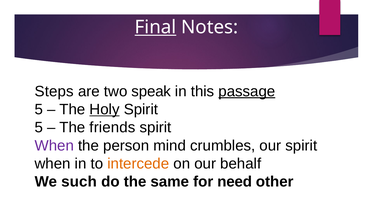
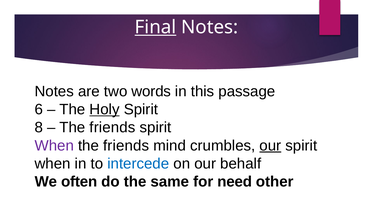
Steps at (54, 91): Steps -> Notes
speak: speak -> words
passage underline: present -> none
5 at (39, 109): 5 -> 6
5 at (39, 127): 5 -> 8
person at (126, 145): person -> friends
our at (270, 145) underline: none -> present
intercede colour: orange -> blue
such: such -> often
